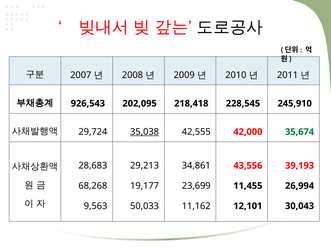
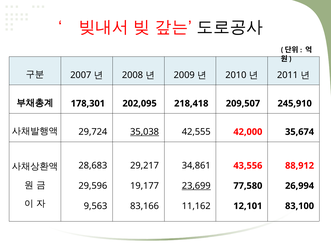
926,543: 926,543 -> 178,301
228,545: 228,545 -> 209,507
35,674 colour: green -> black
29,213: 29,213 -> 29,217
39,193: 39,193 -> 88,912
68,268: 68,268 -> 29,596
23,699 underline: none -> present
11,455: 11,455 -> 77,580
50,033: 50,033 -> 83,166
30,043: 30,043 -> 83,100
